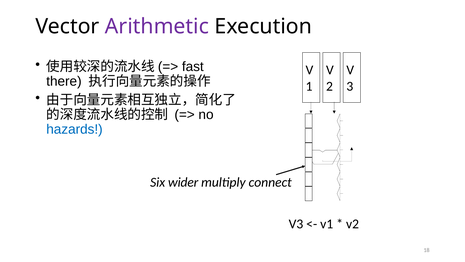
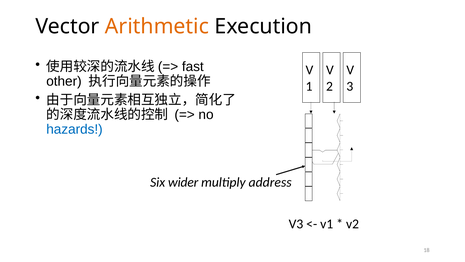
Arithmetic colour: purple -> orange
there: there -> other
connect: connect -> address
